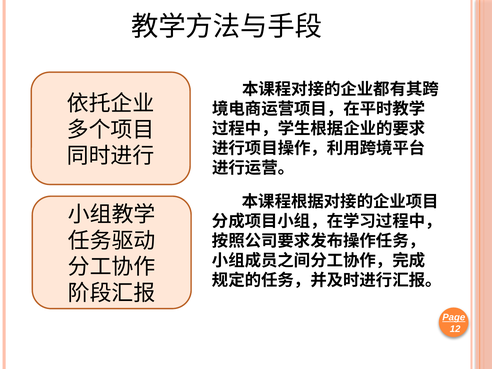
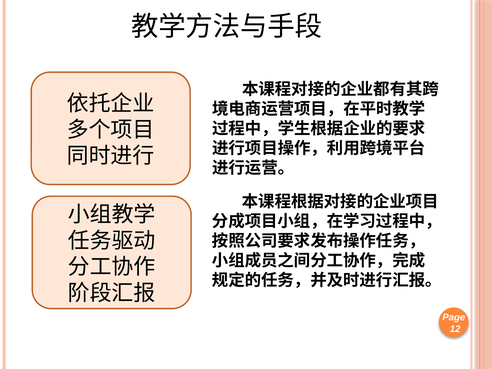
Page underline: present -> none
